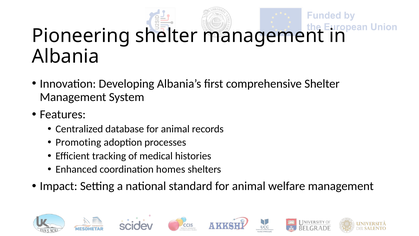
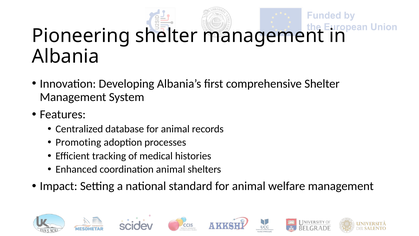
coordination homes: homes -> animal
